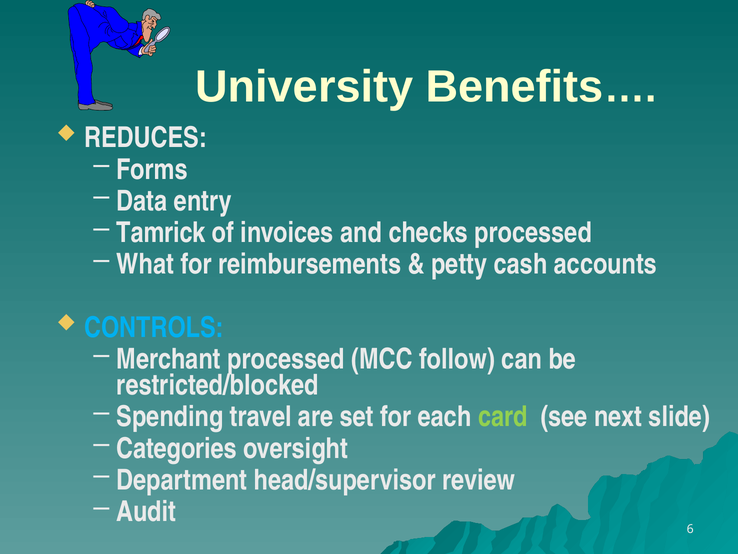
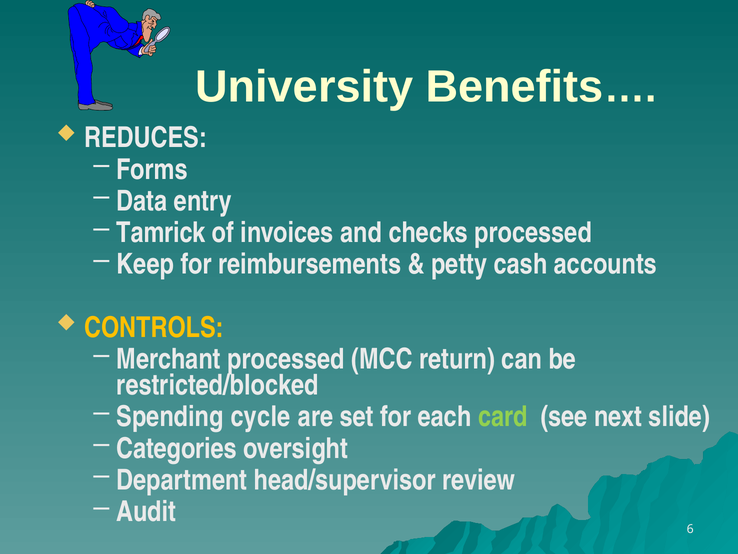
What: What -> Keep
CONTROLS colour: light blue -> yellow
follow: follow -> return
travel: travel -> cycle
